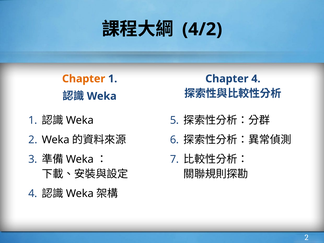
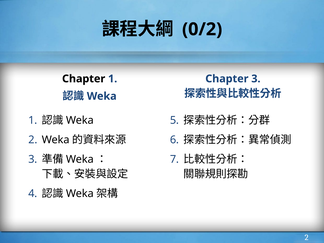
4/2: 4/2 -> 0/2
Chapter at (84, 79) colour: orange -> black
Chapter 4: 4 -> 3
